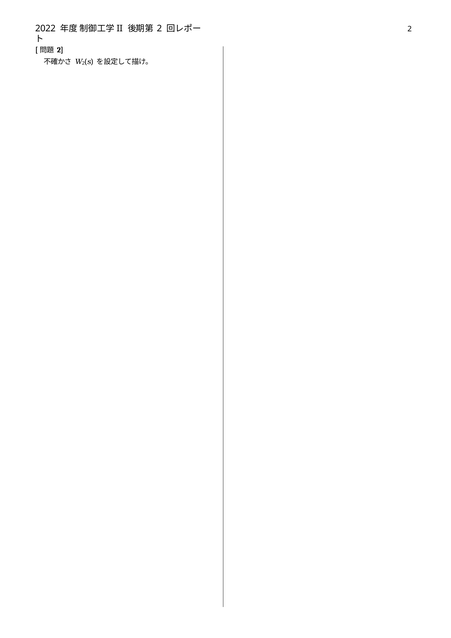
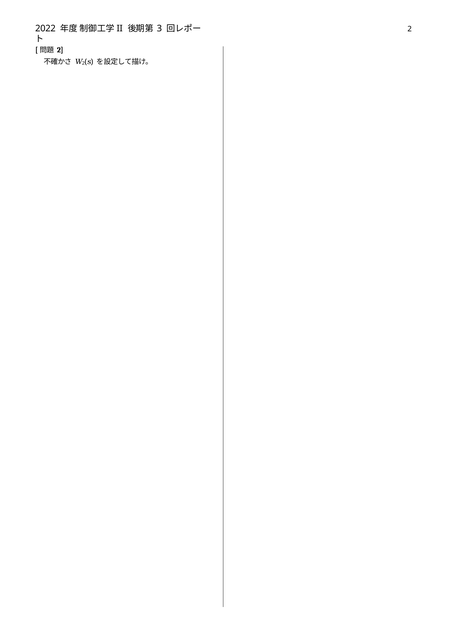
2 at (159, 28): 2 -> 3
